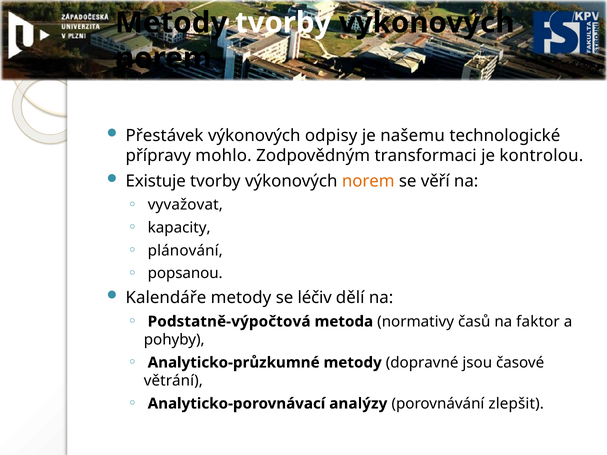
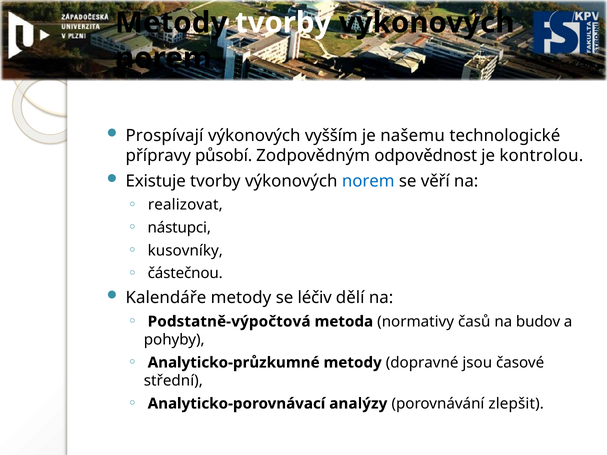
Přestávek: Přestávek -> Prospívají
odpisy: odpisy -> vyšším
mohlo: mohlo -> působí
transformaci: transformaci -> odpovědnost
norem at (368, 181) colour: orange -> blue
vyvažovat: vyvažovat -> realizovat
kapacity: kapacity -> nástupci
plánování: plánování -> kusovníky
popsanou: popsanou -> částečnou
faktor: faktor -> budov
větrání: větrání -> střední
